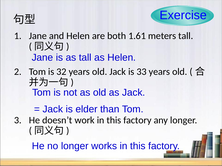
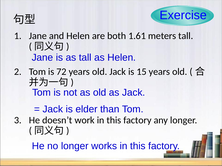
32: 32 -> 72
33: 33 -> 15
